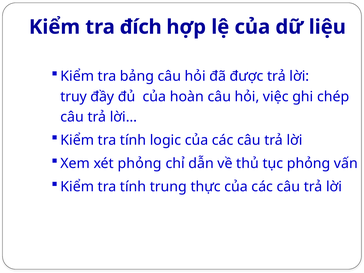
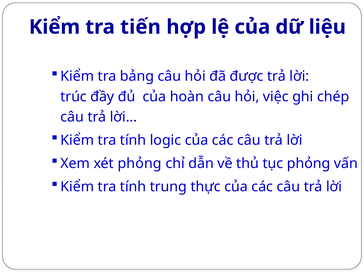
đích: đích -> tiến
truy: truy -> trúc
